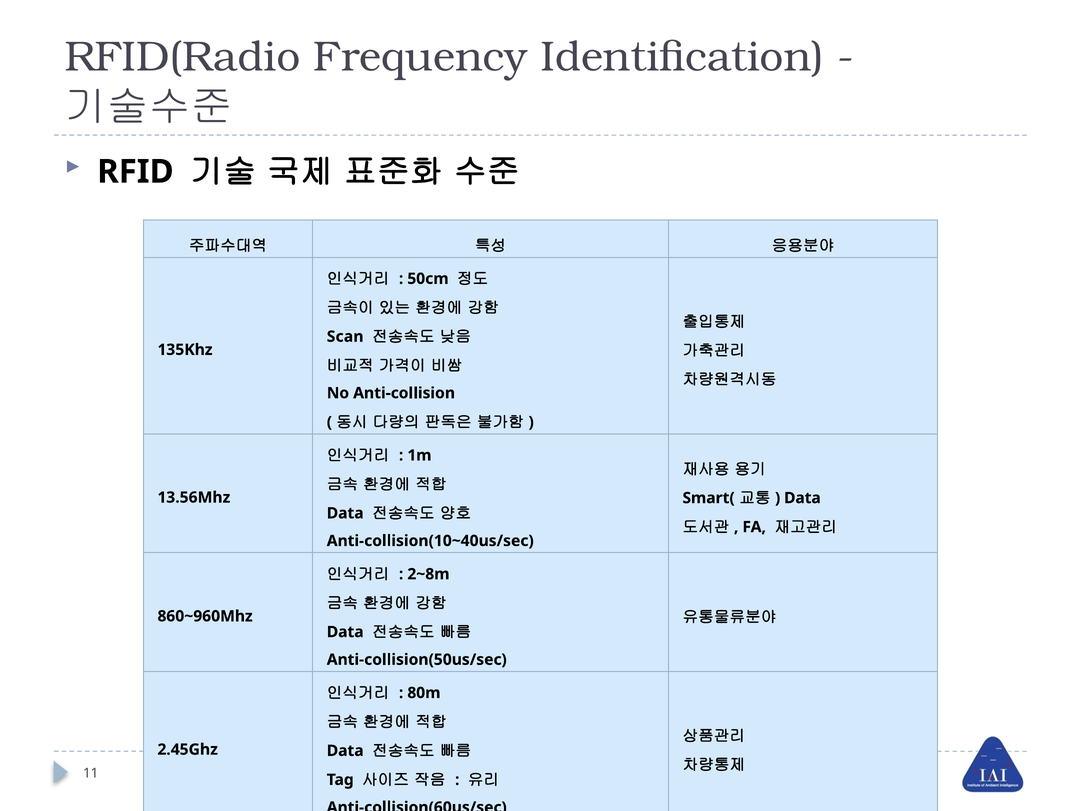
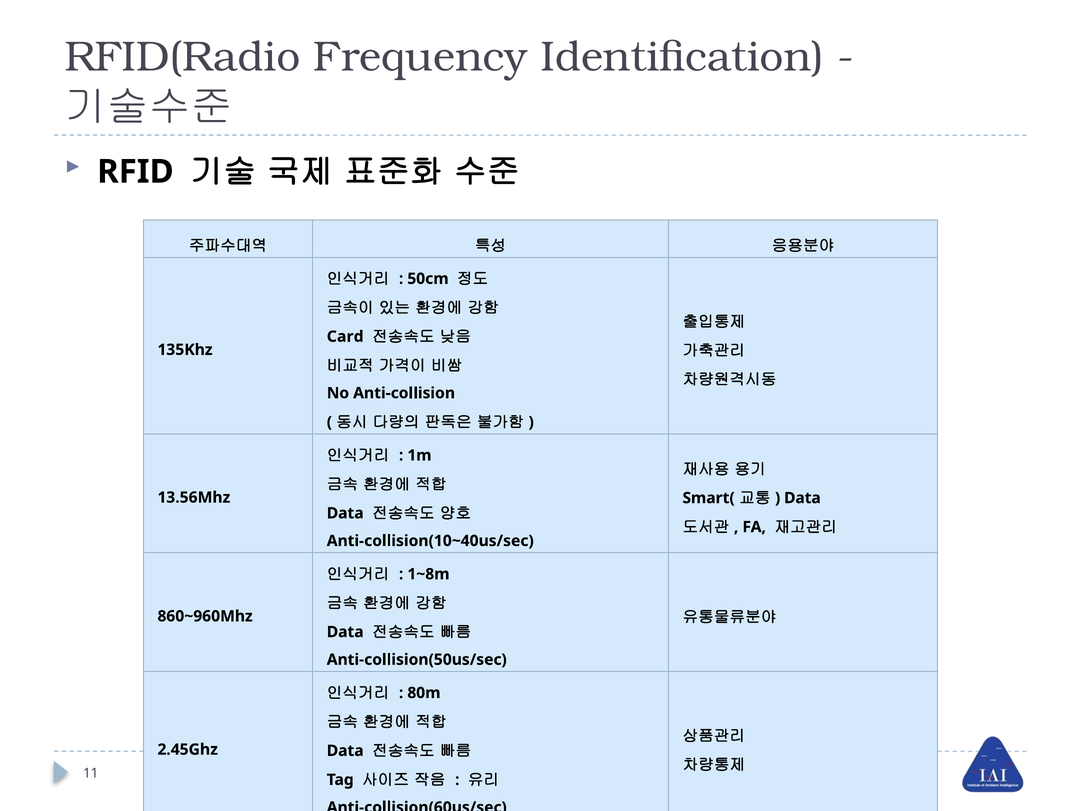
Scan: Scan -> Card
2~8m: 2~8m -> 1~8m
